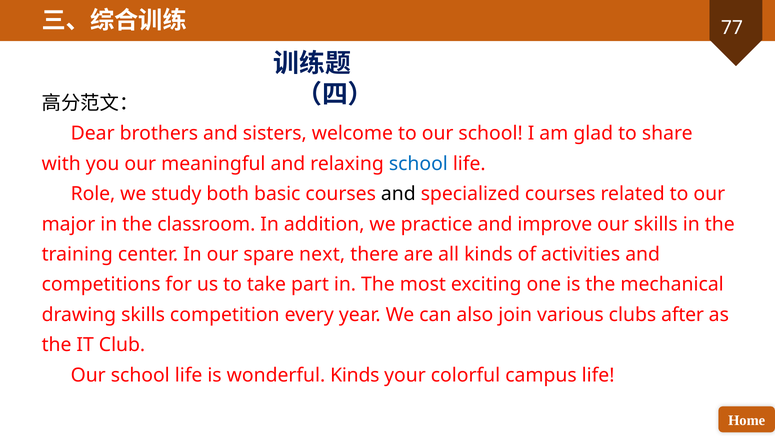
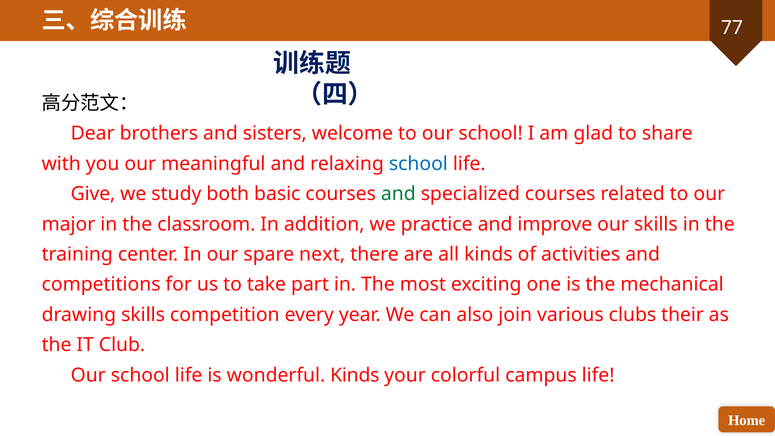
Role: Role -> Give
and at (398, 194) colour: black -> green
after: after -> their
